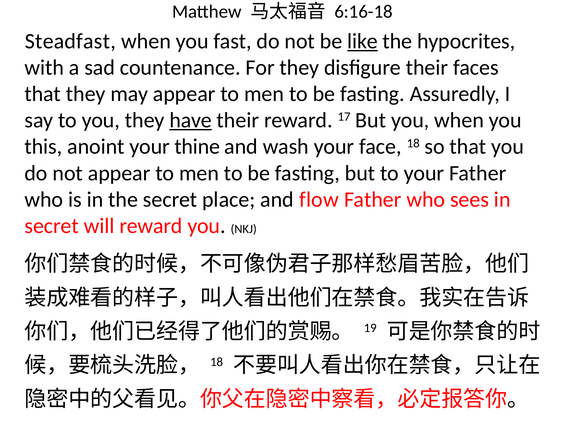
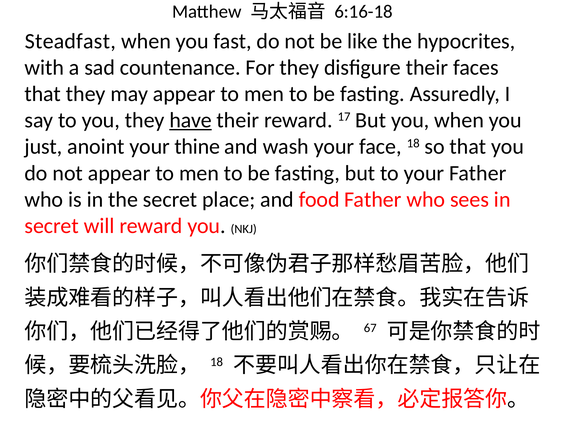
like underline: present -> none
this: this -> just
flow: flow -> food
19: 19 -> 67
